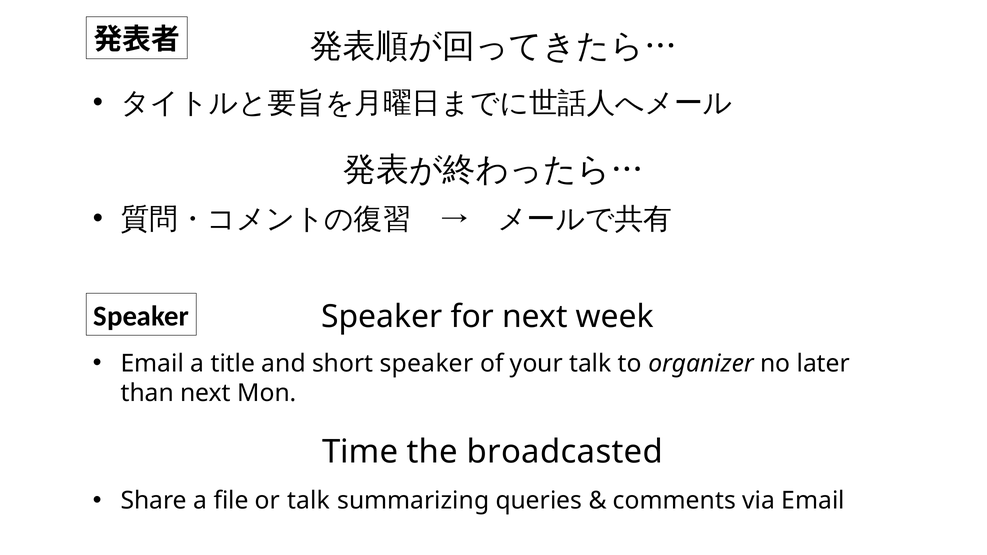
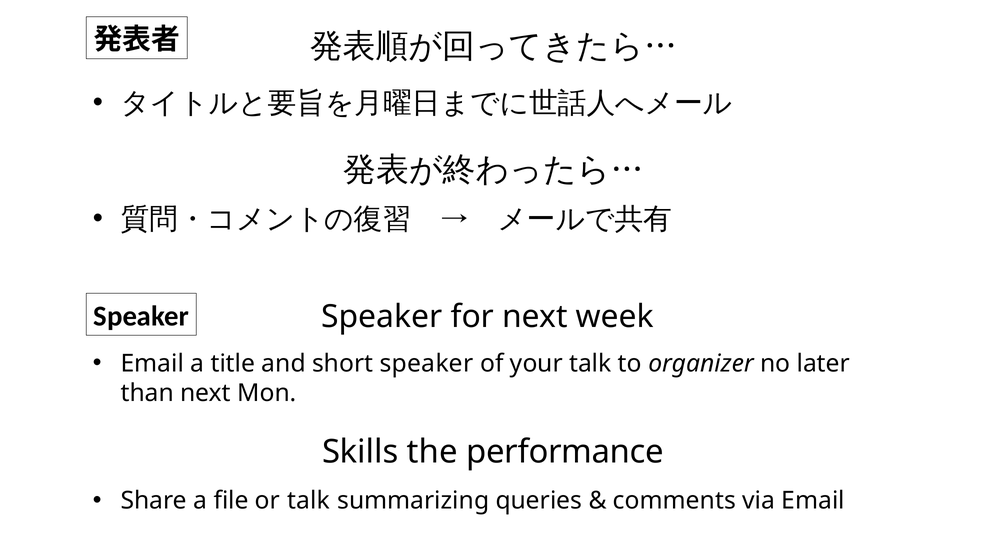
Time: Time -> Skills
broadcasted: broadcasted -> performance
